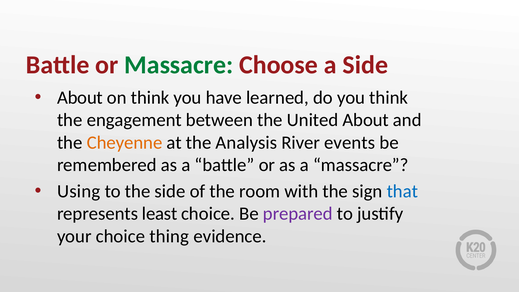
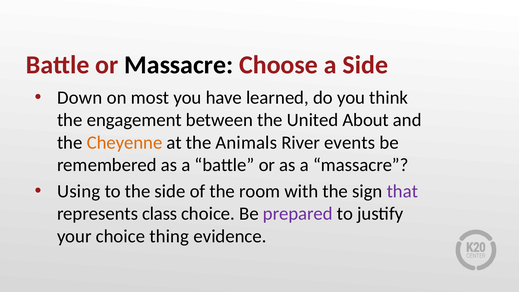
Massacre at (179, 65) colour: green -> black
About at (80, 98): About -> Down
on think: think -> most
Analysis: Analysis -> Animals
that colour: blue -> purple
least: least -> class
